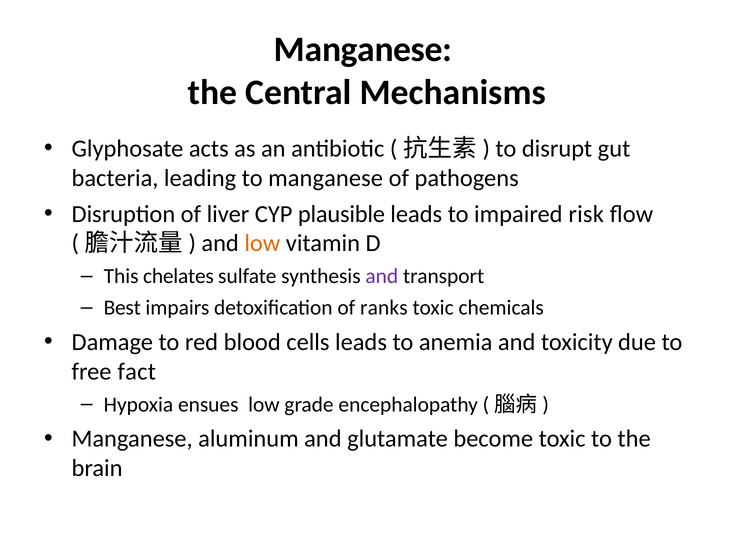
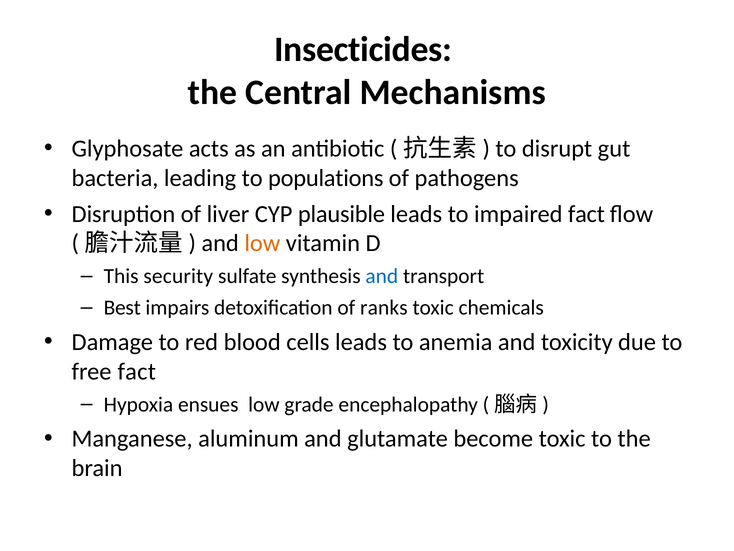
Manganese at (363, 50): Manganese -> Insecticides
to manganese: manganese -> populations
impaired risk: risk -> fact
chelates: chelates -> security
and at (382, 276) colour: purple -> blue
